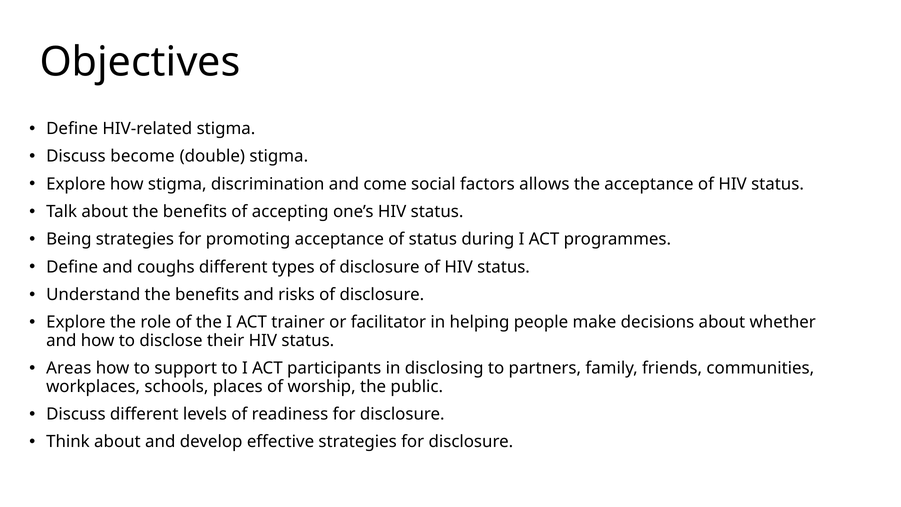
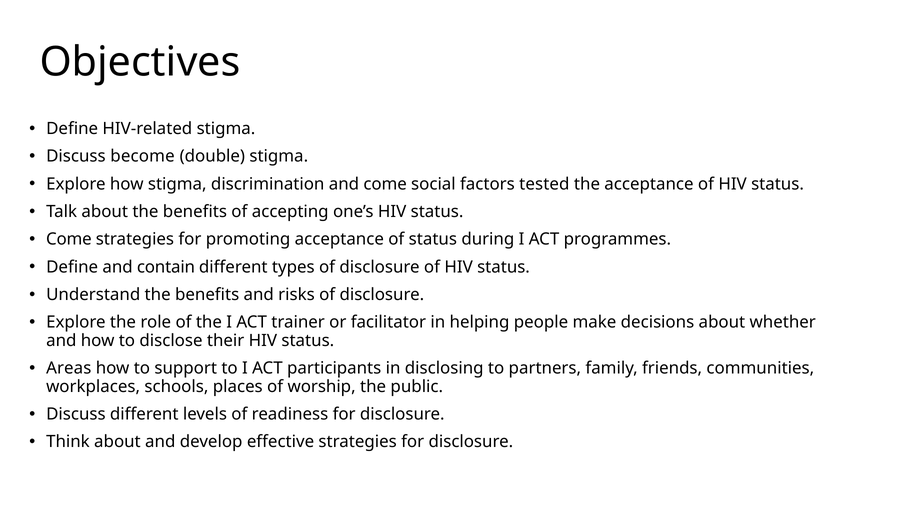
allows: allows -> tested
Being at (69, 239): Being -> Come
coughs: coughs -> contain
